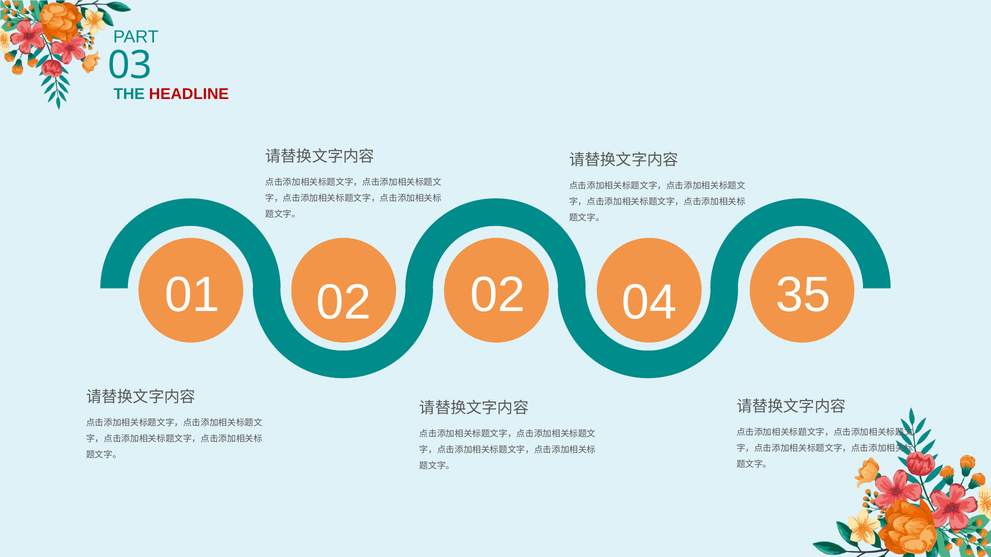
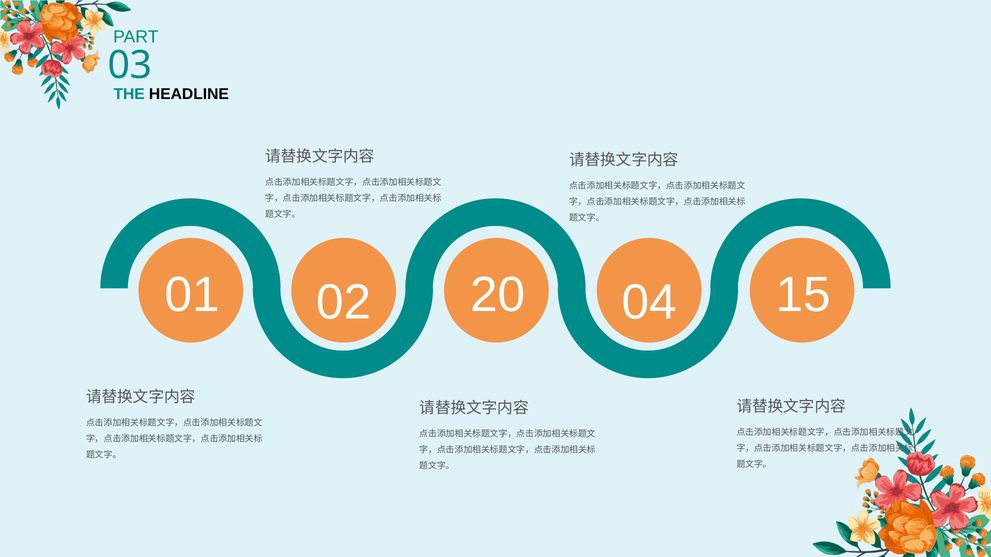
HEADLINE colour: red -> black
02 02: 02 -> 20
35: 35 -> 15
